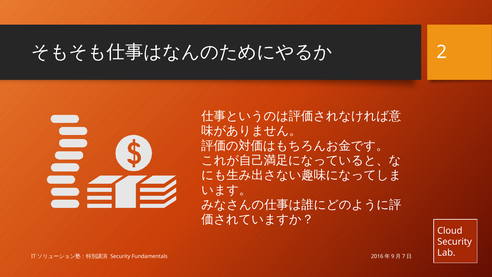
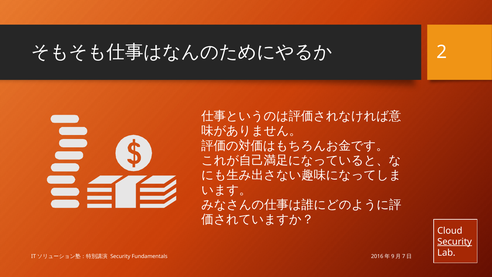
Security at (455, 242) underline: none -> present
